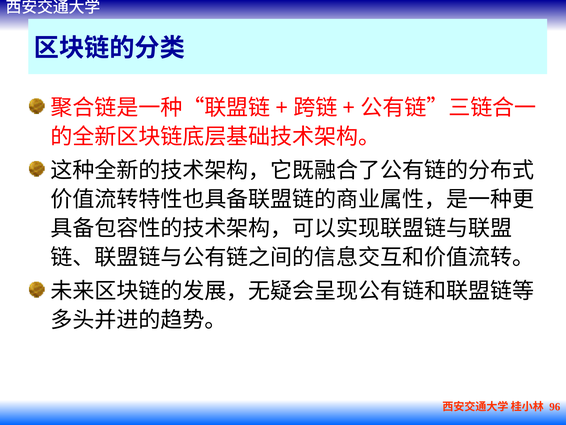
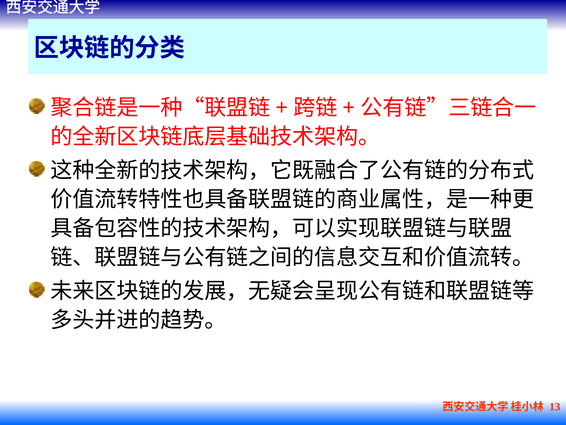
96: 96 -> 13
